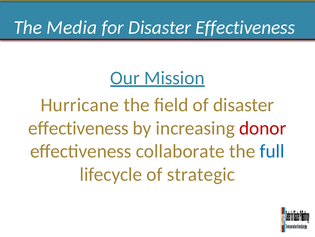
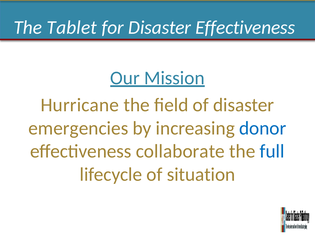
Media: Media -> Tablet
effectiveness at (78, 128): effectiveness -> emergencies
donor colour: red -> blue
strategic: strategic -> situation
